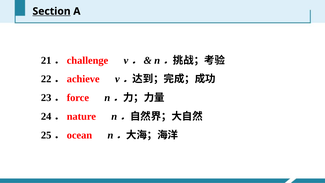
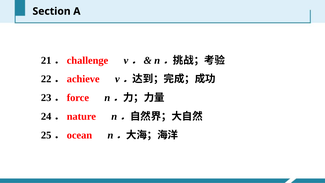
Section underline: present -> none
